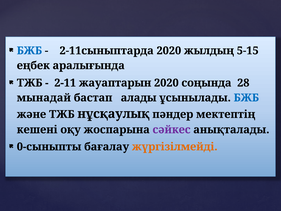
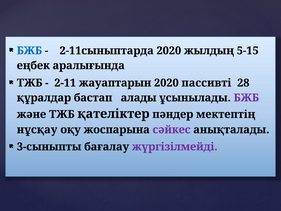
соңында: соңында -> пассивті
мынадай: мынадай -> құралдар
БЖБ at (246, 98) colour: blue -> purple
нұсқаулық: нұсқаулық -> қателіктер
кешені: кешені -> нұсқау
0-сыныпты: 0-сыныпты -> 3-сыныпты
жүргізілмейді colour: orange -> purple
